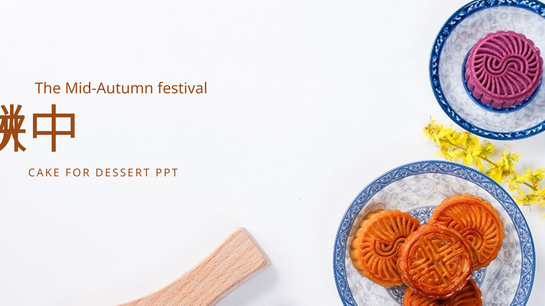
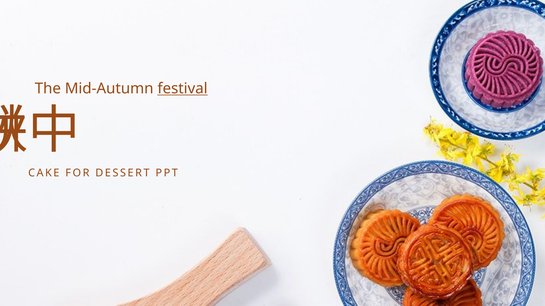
festival underline: none -> present
